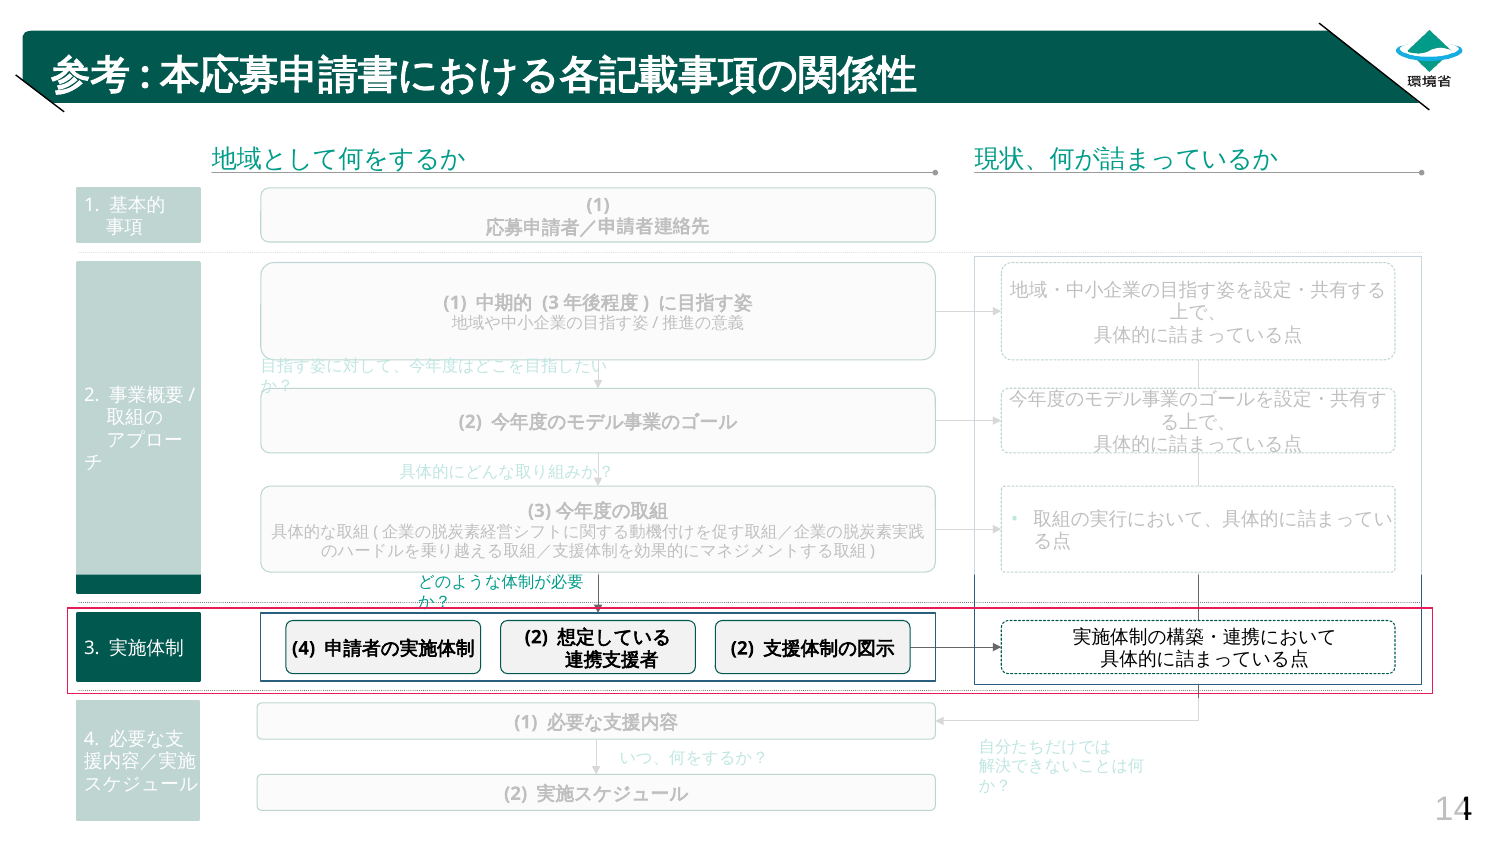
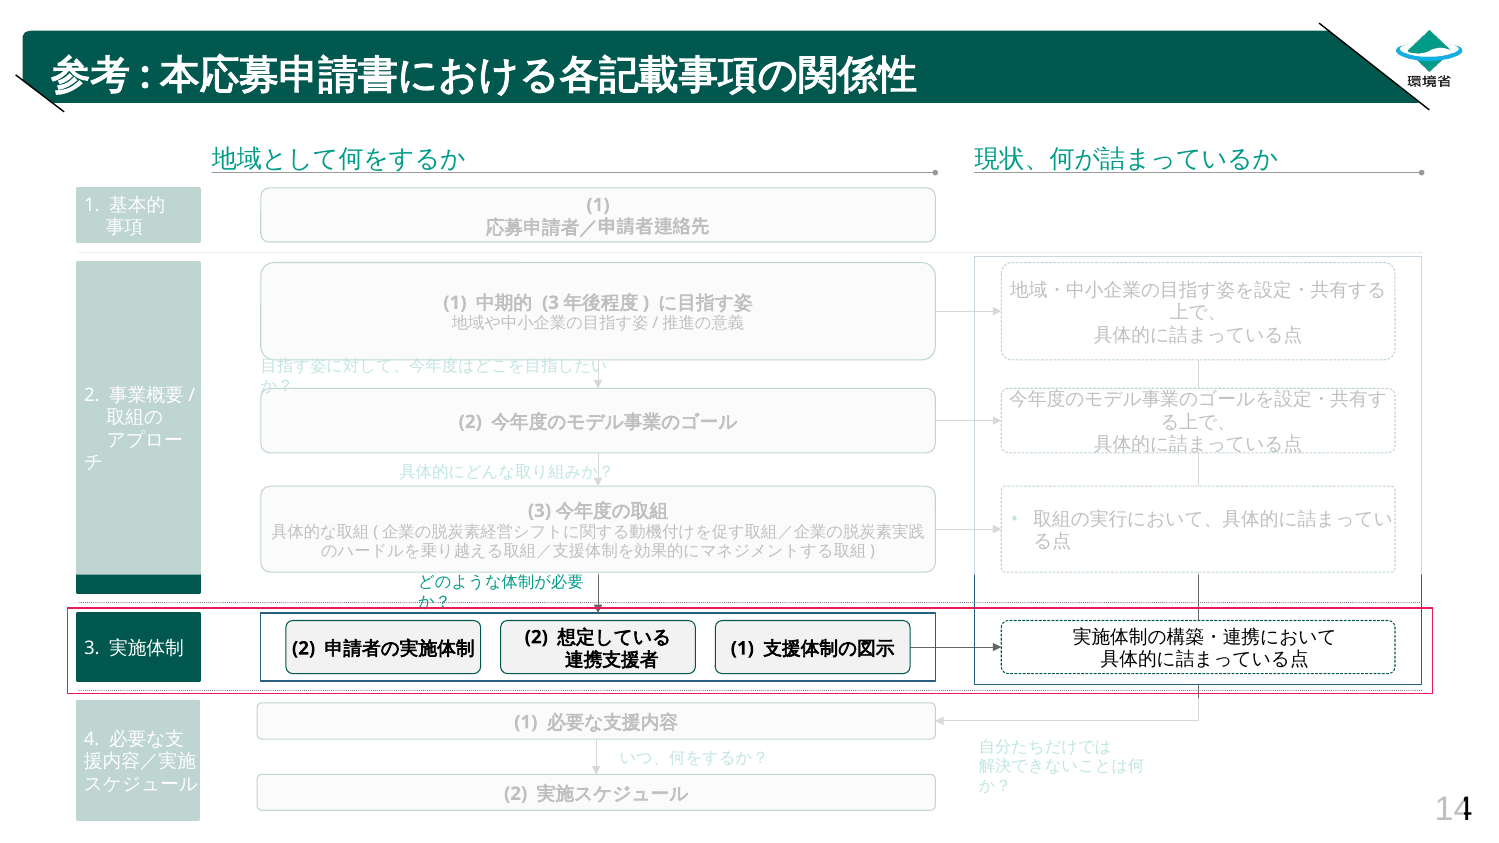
4 at (304, 649): 4 -> 2
2 at (742, 649): 2 -> 1
